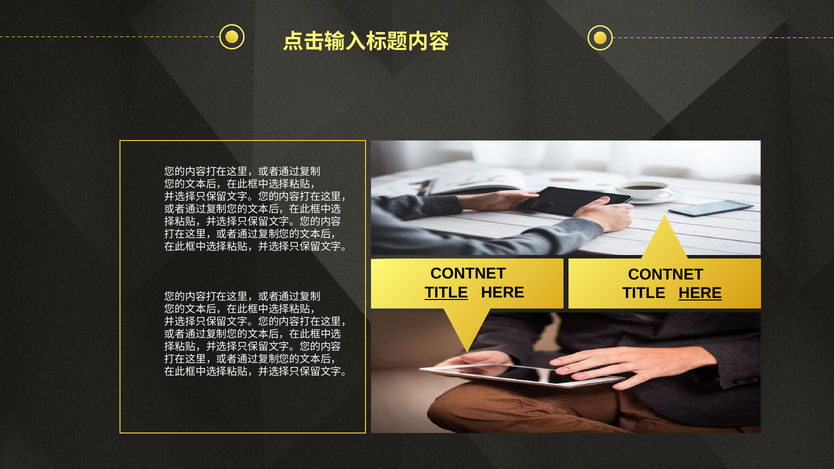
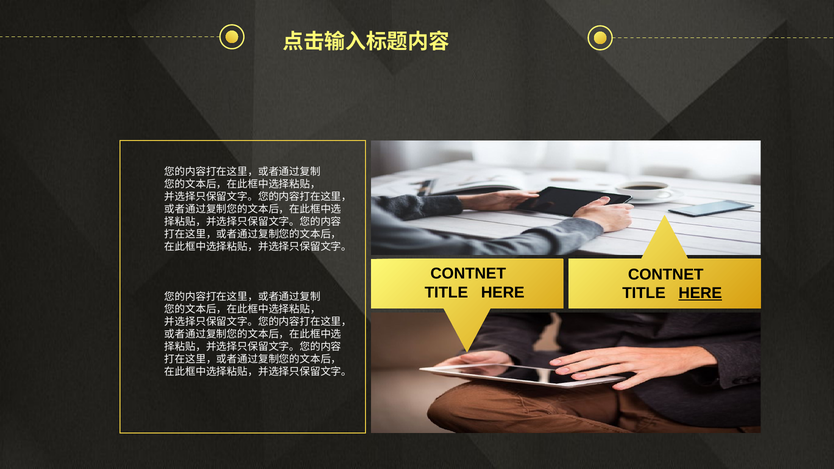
TITLE at (446, 293) underline: present -> none
